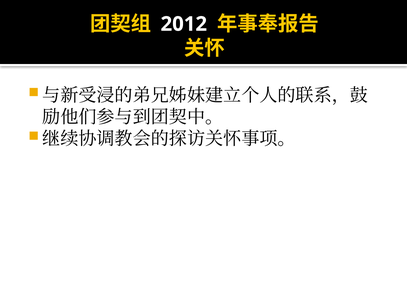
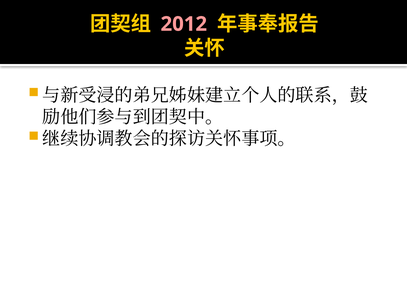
2012 colour: white -> pink
